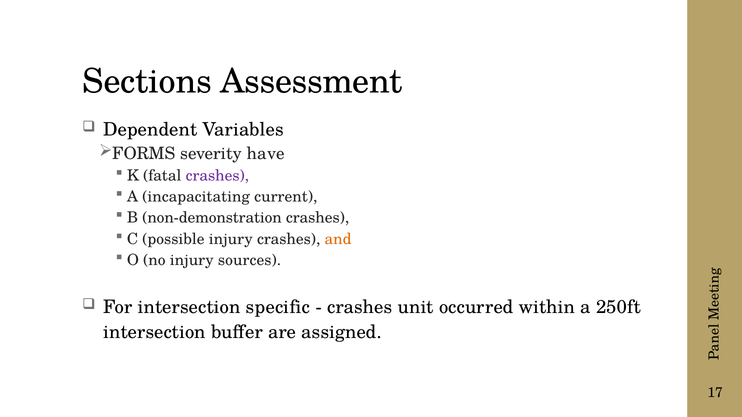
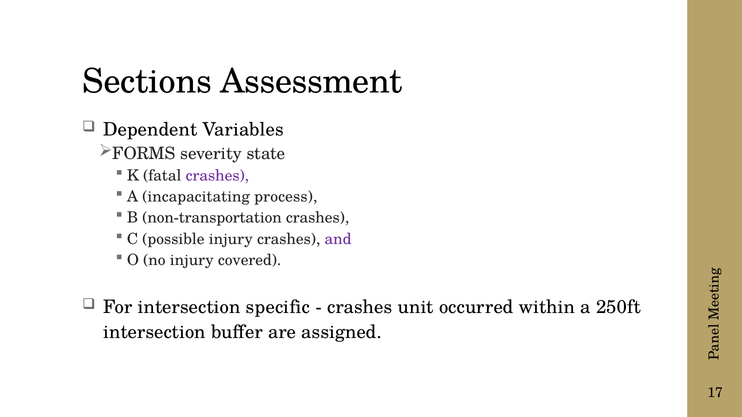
have: have -> state
current: current -> process
non-demonstration: non-demonstration -> non-transportation
and colour: orange -> purple
sources: sources -> covered
